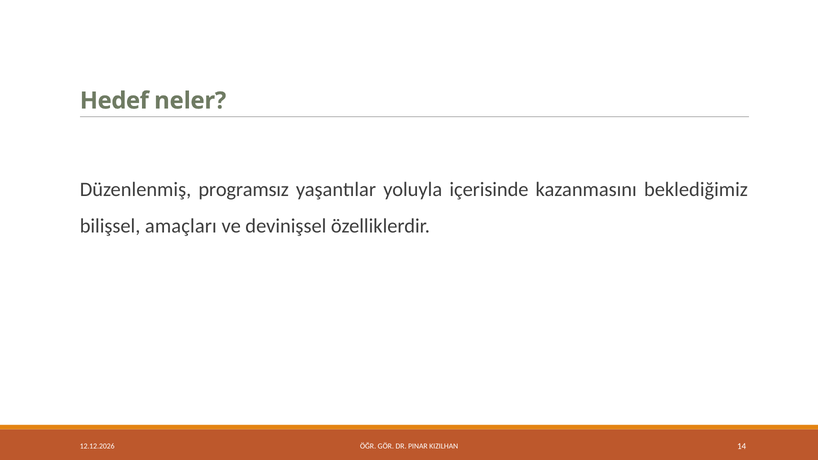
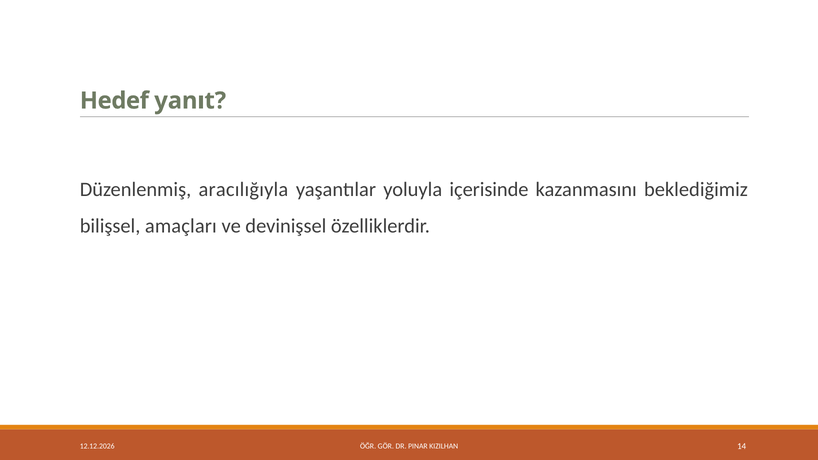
neler: neler -> yanıt
programsız: programsız -> aracılığıyla
